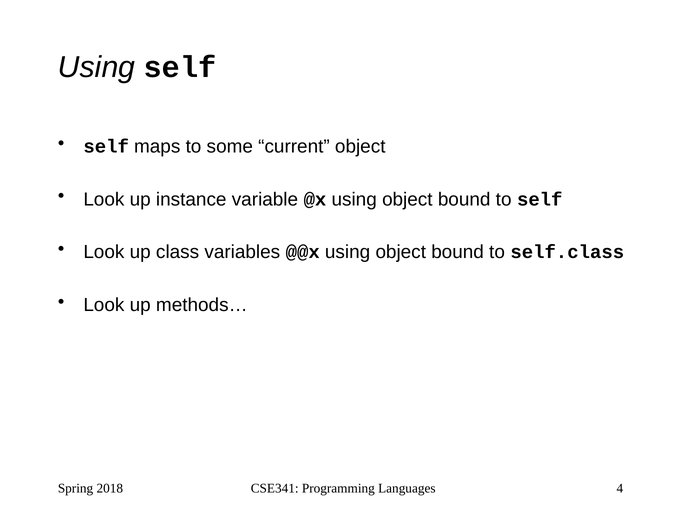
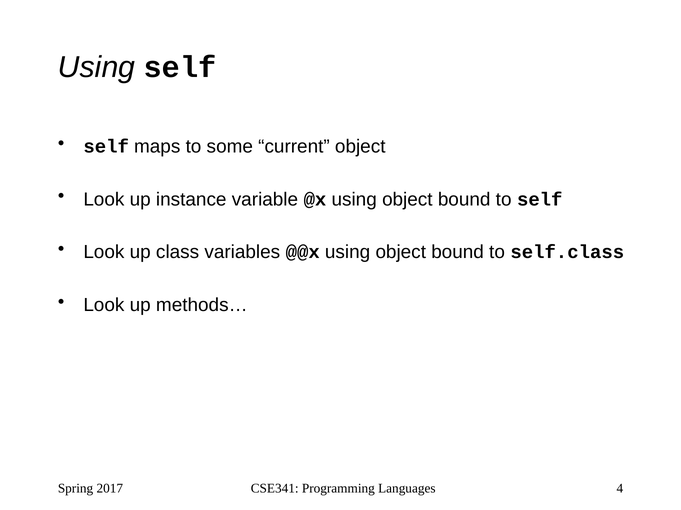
2018: 2018 -> 2017
